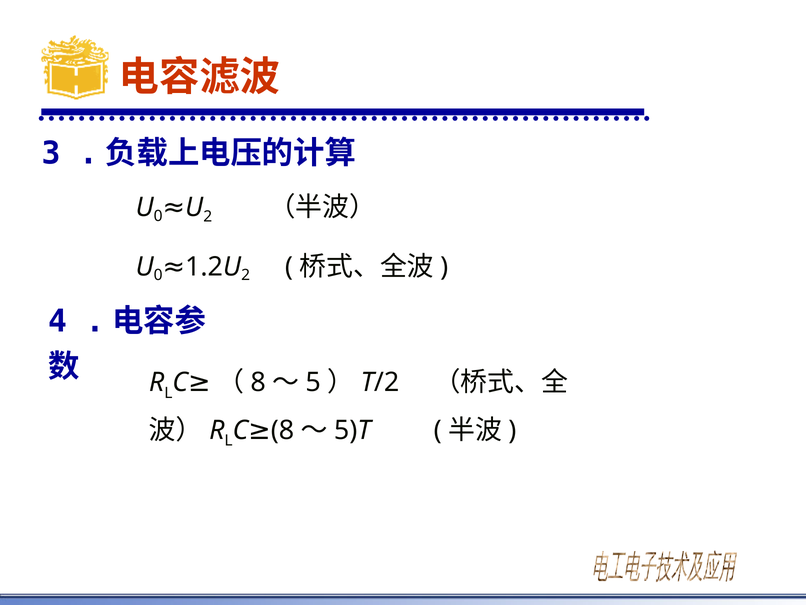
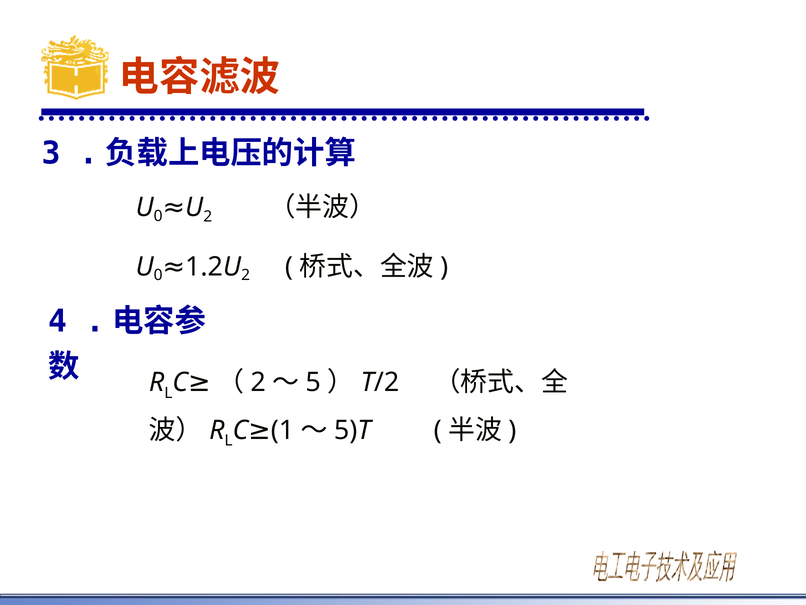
8 at (258, 382): 8 -> 2
8 at (283, 430): 8 -> 1
